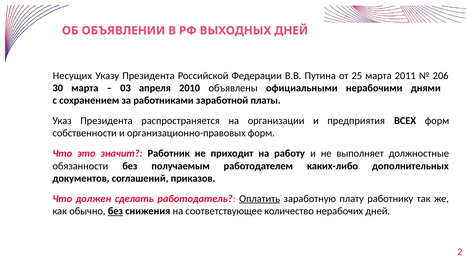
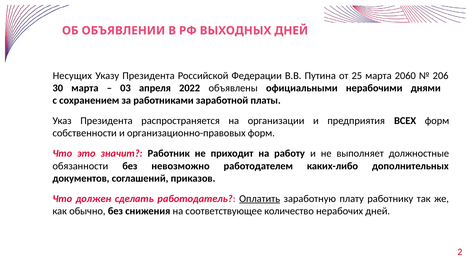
2011: 2011 -> 2060
2010: 2010 -> 2022
получаемым: получаемым -> невозможно
без at (115, 211) underline: present -> none
